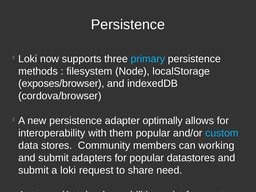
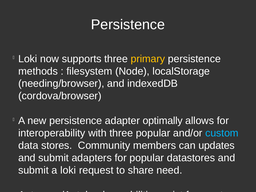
primary colour: light blue -> yellow
exposes/browser: exposes/browser -> needing/browser
with them: them -> three
working: working -> updates
